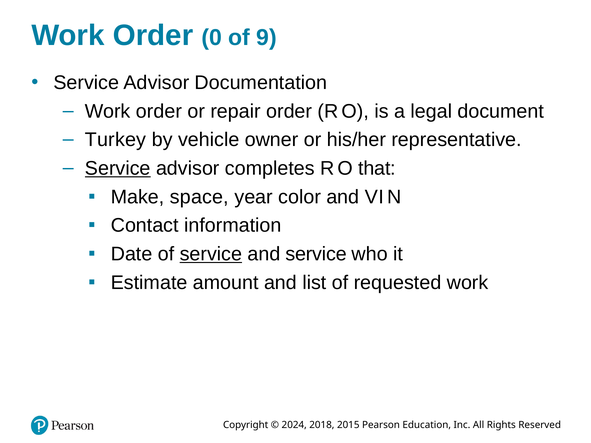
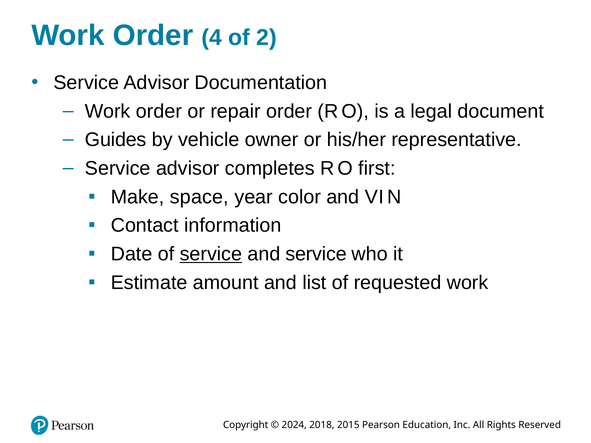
0: 0 -> 4
9: 9 -> 2
Turkey: Turkey -> Guides
Service at (118, 168) underline: present -> none
that: that -> first
